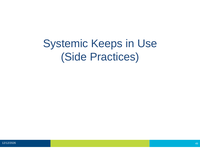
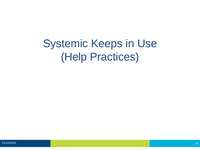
Side: Side -> Help
